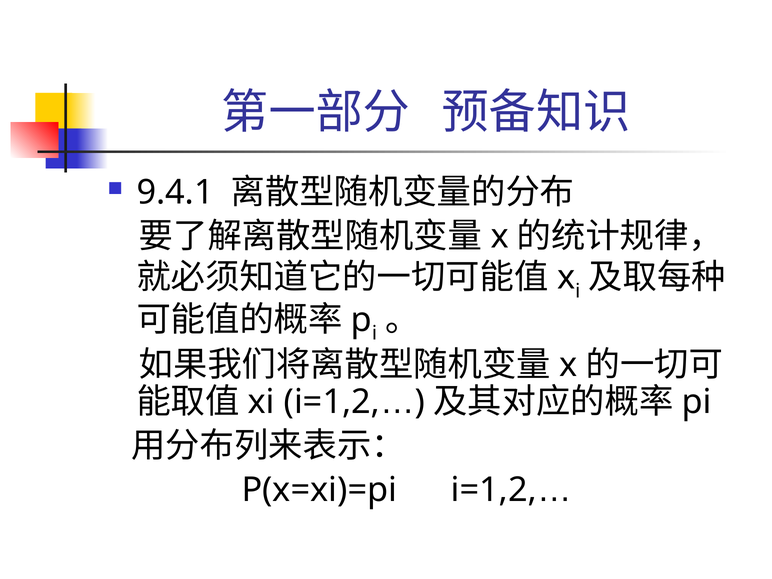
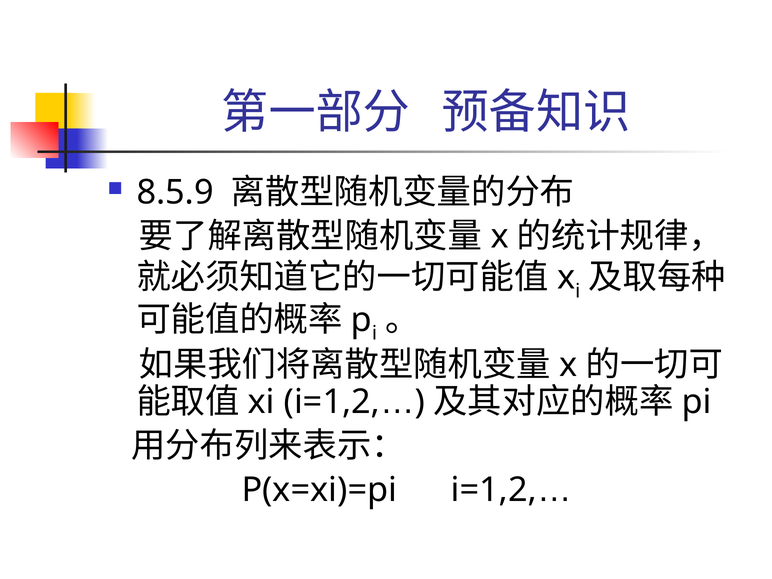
9.4.1: 9.4.1 -> 8.5.9
